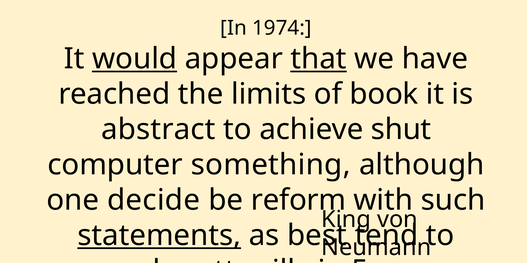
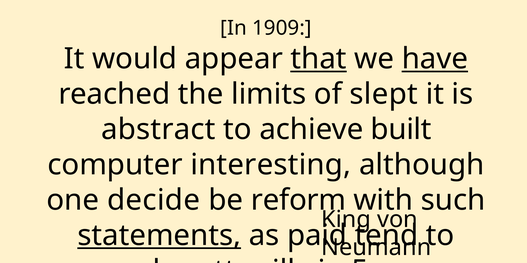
1974: 1974 -> 1909
would underline: present -> none
have underline: none -> present
book: book -> slept
shut: shut -> built
something: something -> interesting
best: best -> paid
